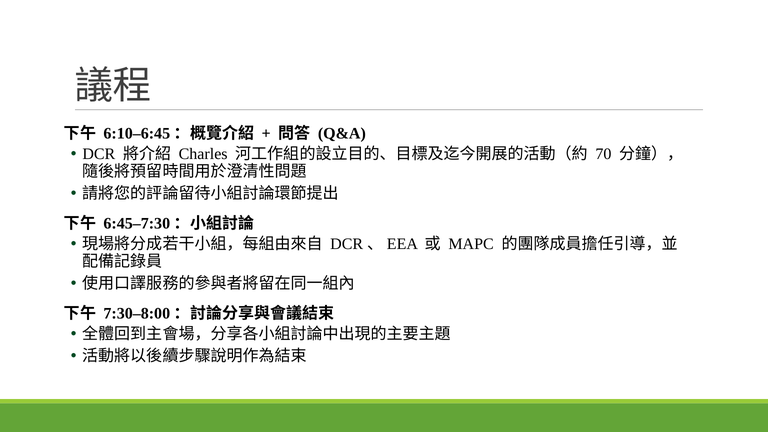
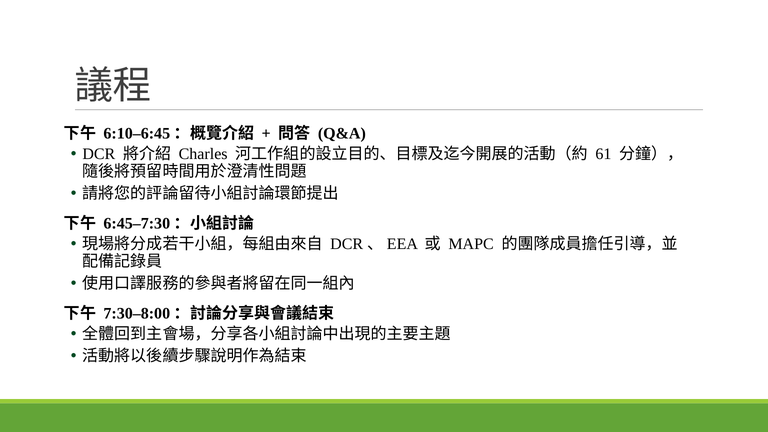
70: 70 -> 61
